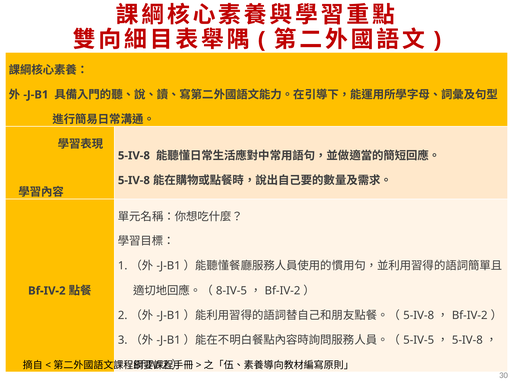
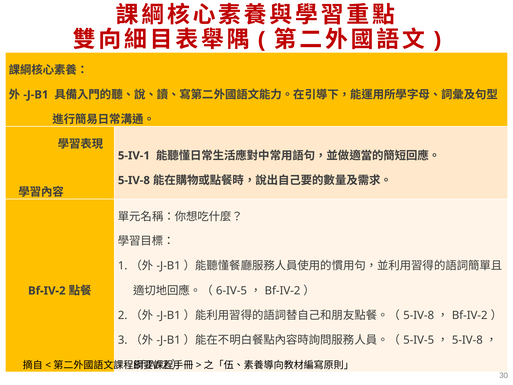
5-IV-8 at (134, 156): 5-IV-8 -> 5-IV-1
8-IV-5: 8-IV-5 -> 6-IV-5
